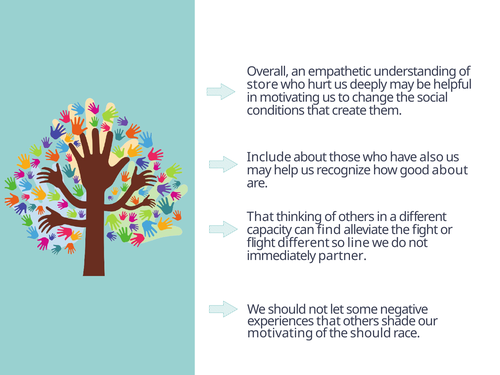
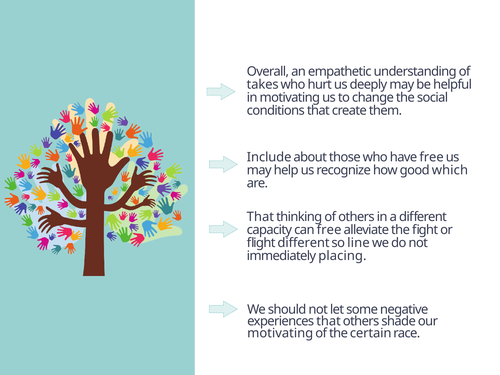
store: store -> takes
have also: also -> free
good about: about -> which
can find: find -> free
partner: partner -> placing
the should: should -> certain
